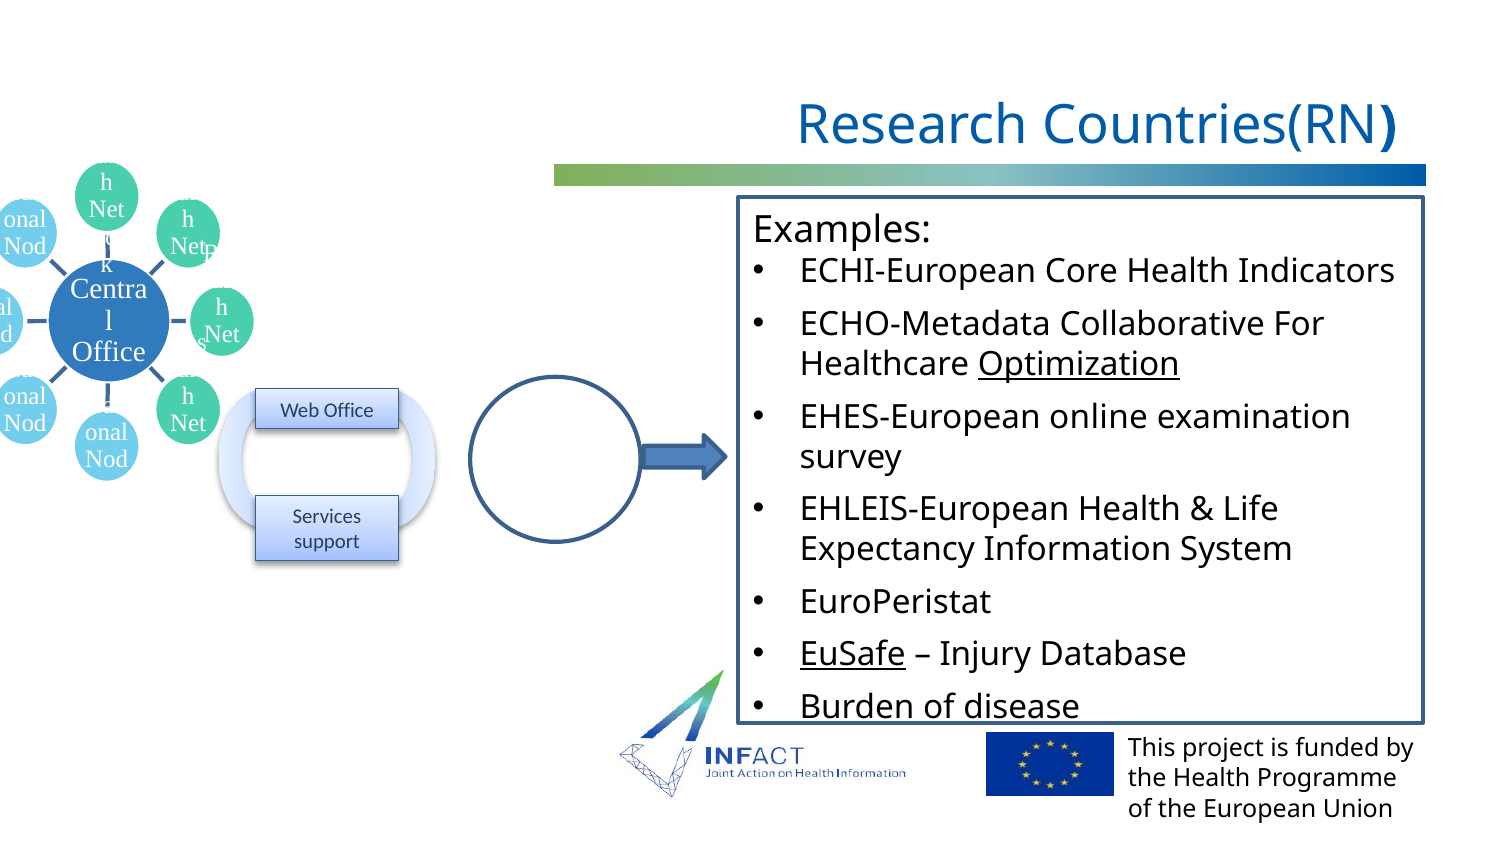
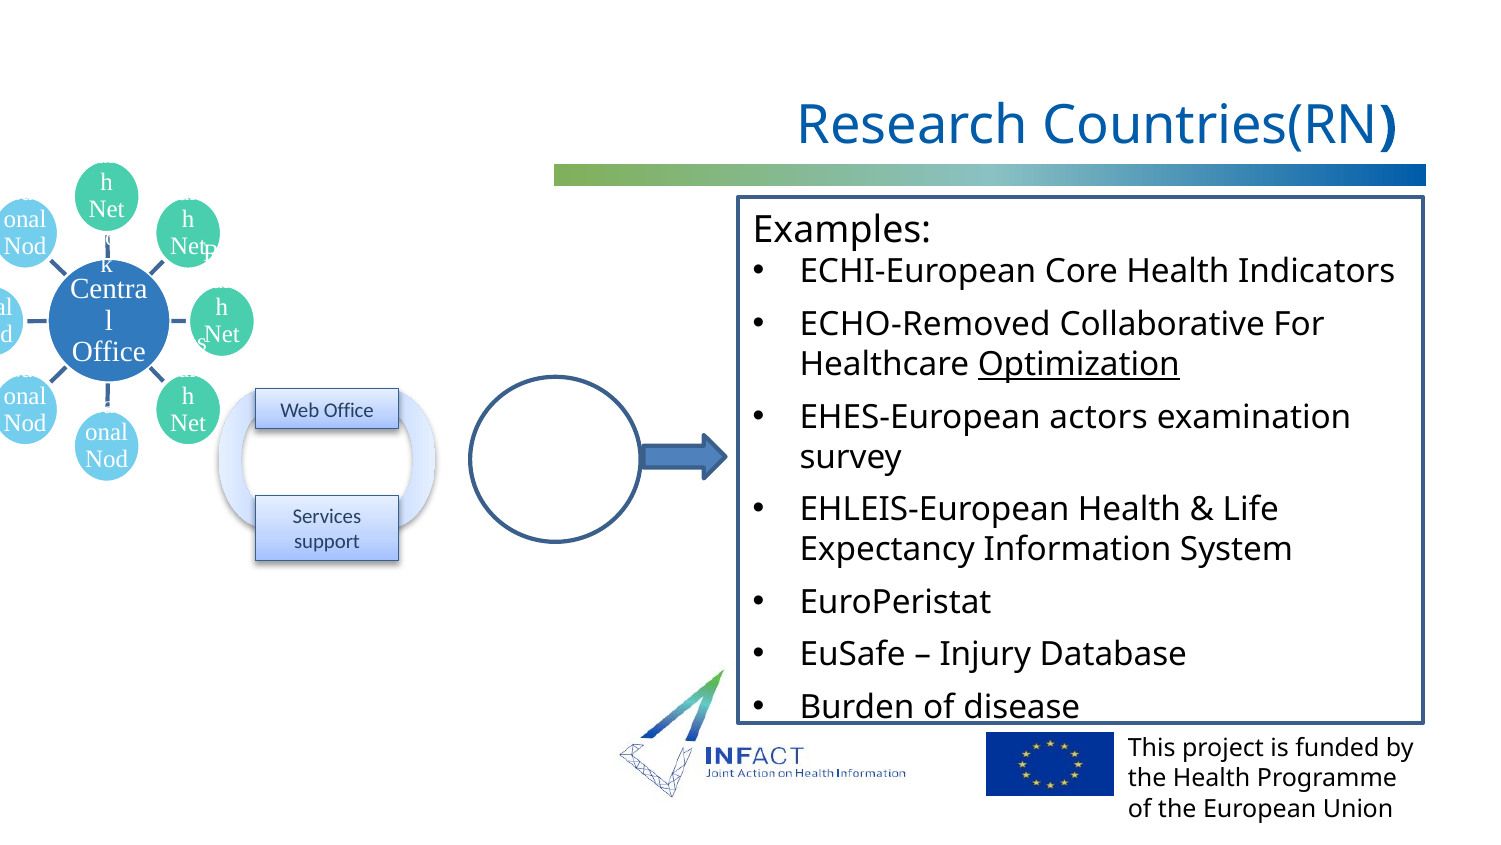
ECHO-Metadata: ECHO-Metadata -> ECHO-Removed
online: online -> actors
EuSafe underline: present -> none
